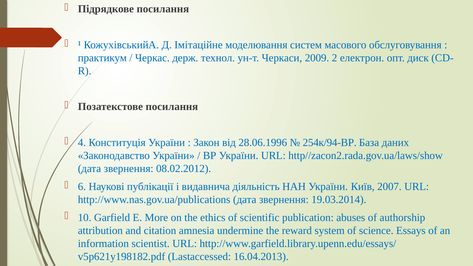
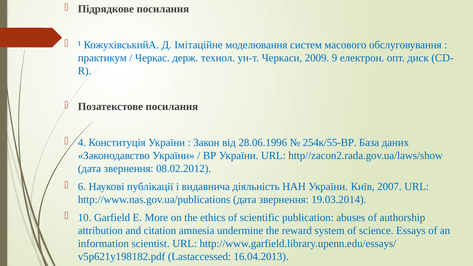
2: 2 -> 9
254к/94-ВР: 254к/94-ВР -> 254к/55-ВР
